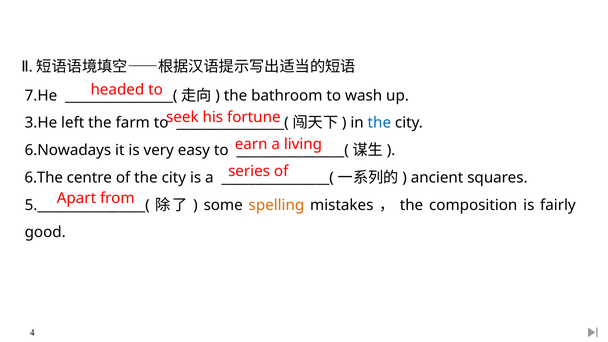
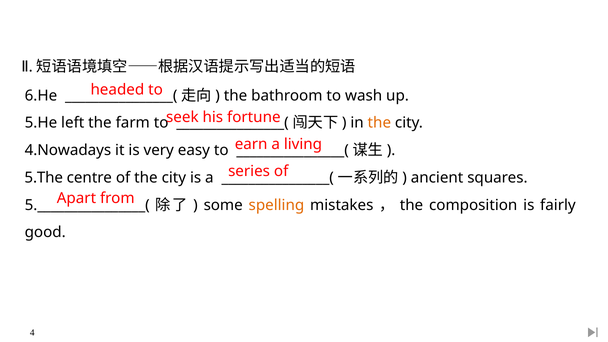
7.He: 7.He -> 6.He
3.He: 3.He -> 5.He
the at (379, 123) colour: blue -> orange
6.Nowadays: 6.Nowadays -> 4.Nowadays
6.The: 6.The -> 5.The
